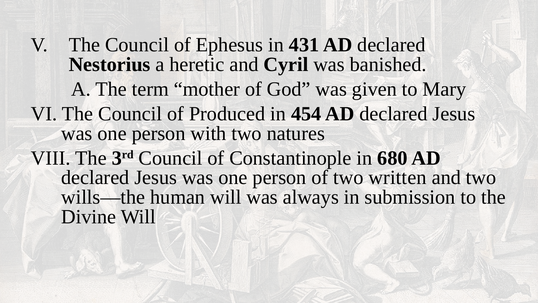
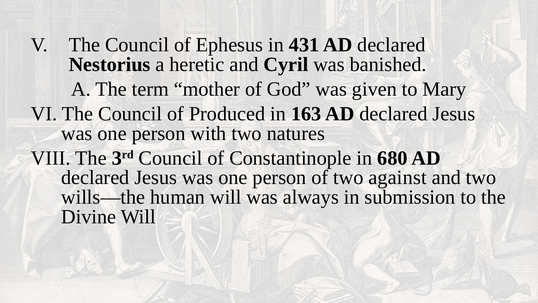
454: 454 -> 163
written: written -> against
